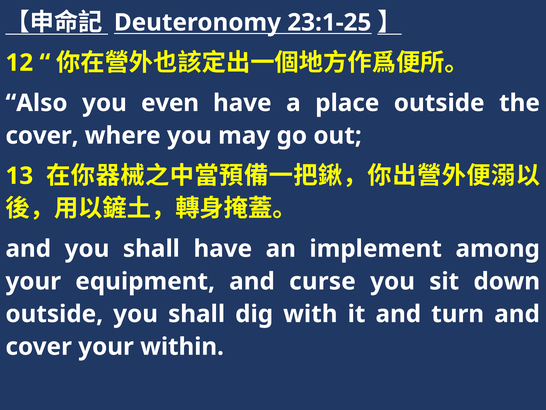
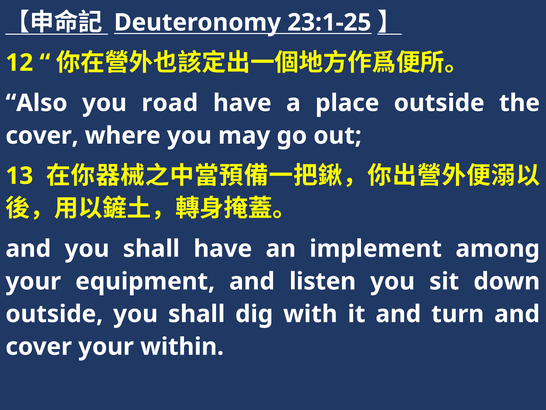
even: even -> road
curse: curse -> listen
